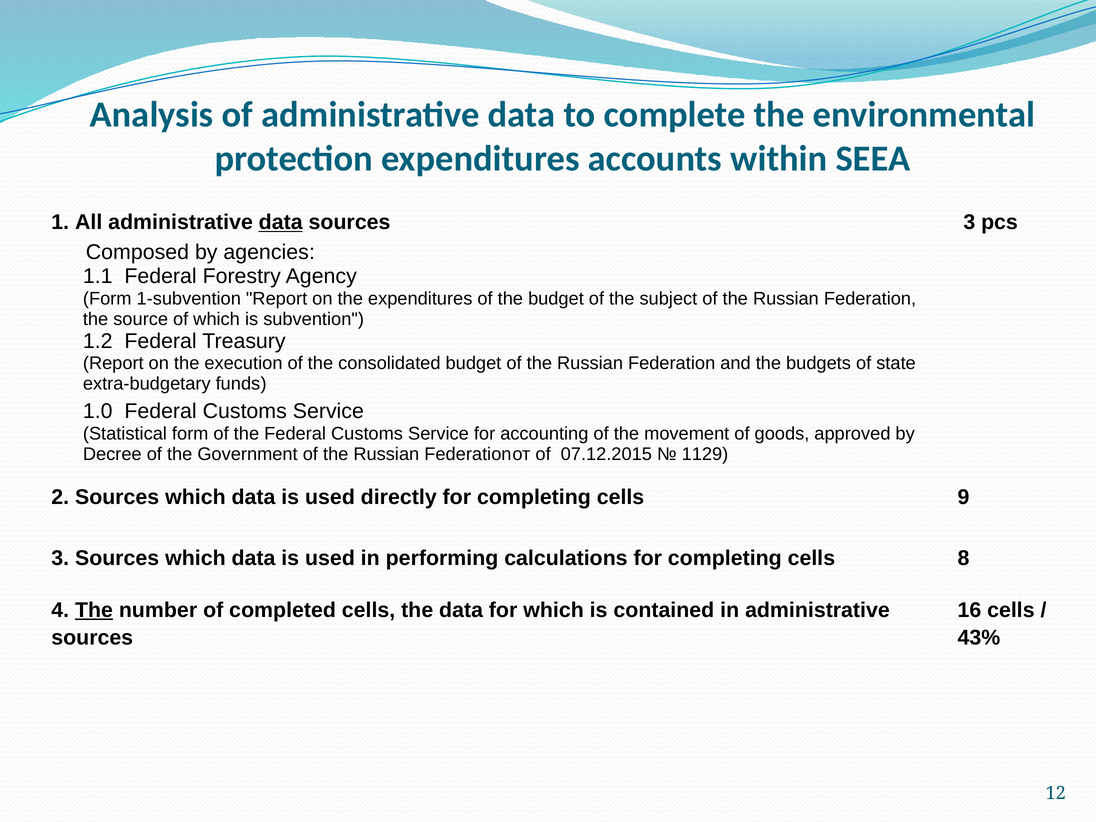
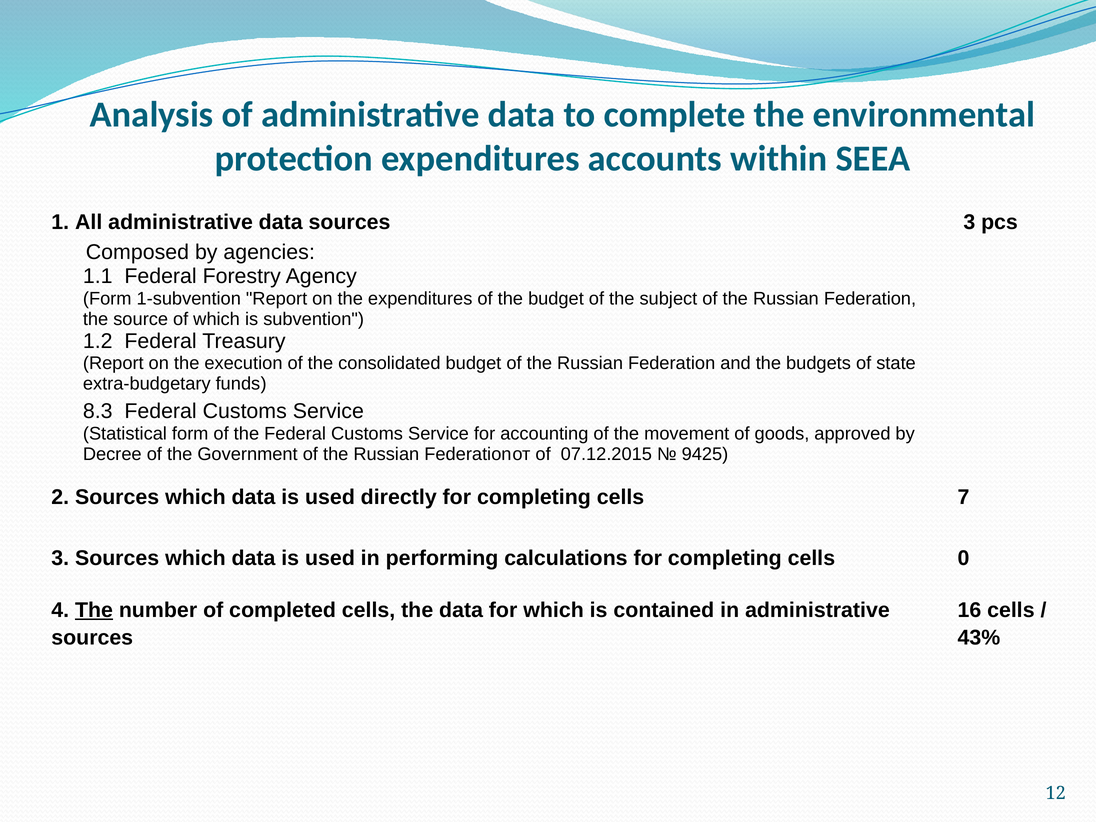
data at (281, 222) underline: present -> none
1.0: 1.0 -> 8.3
1129: 1129 -> 9425
9: 9 -> 7
8: 8 -> 0
